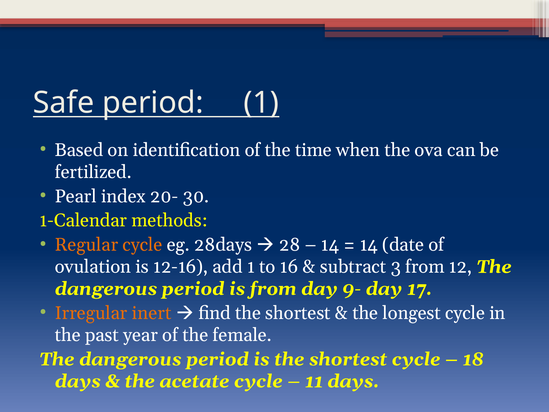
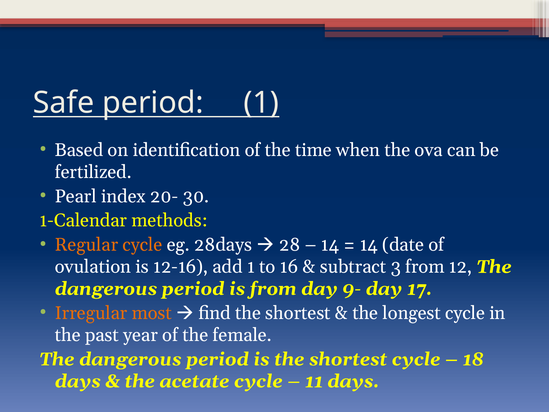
inert: inert -> most
